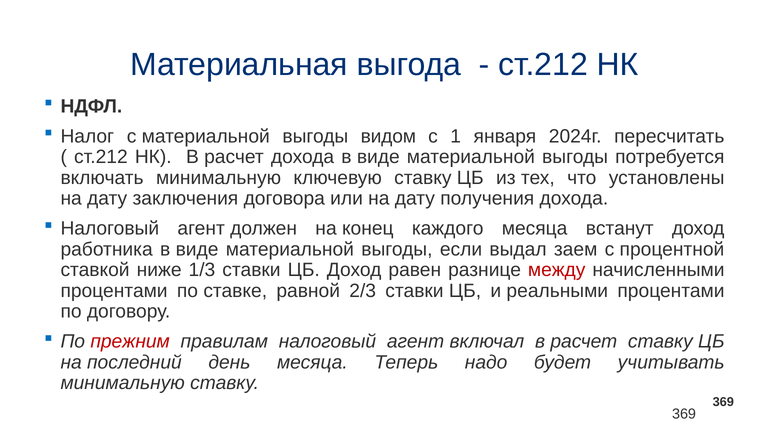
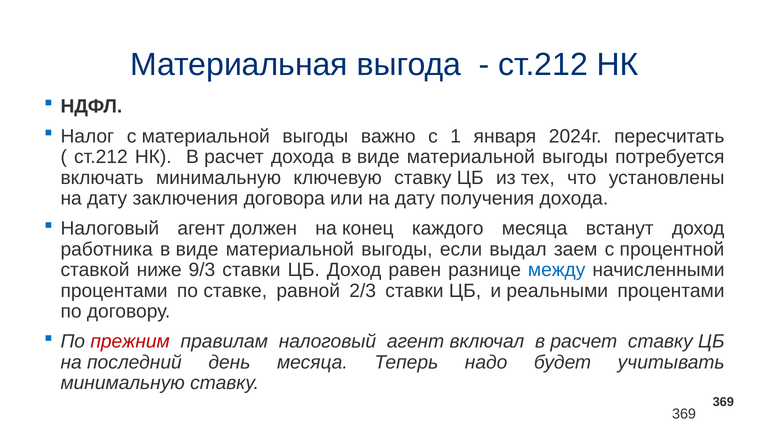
видом: видом -> важно
1/3: 1/3 -> 9/3
между colour: red -> blue
